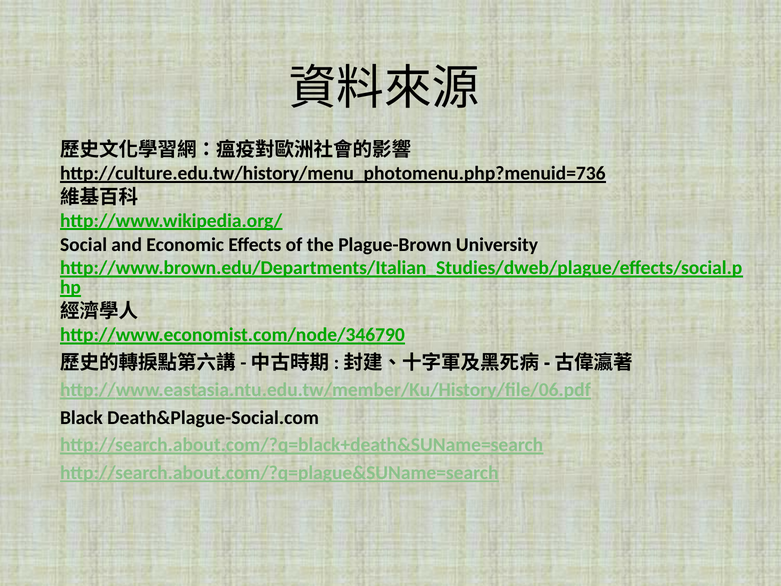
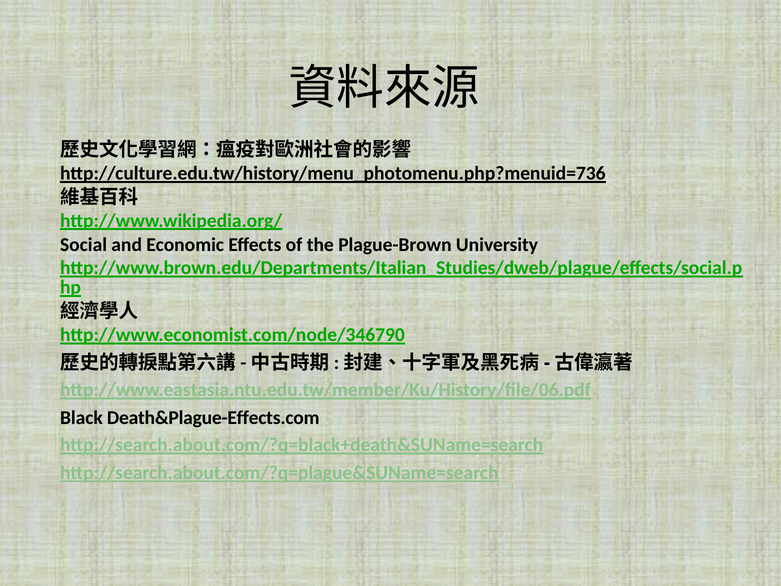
Death&Plague-Social.com: Death&Plague-Social.com -> Death&Plague-Effects.com
